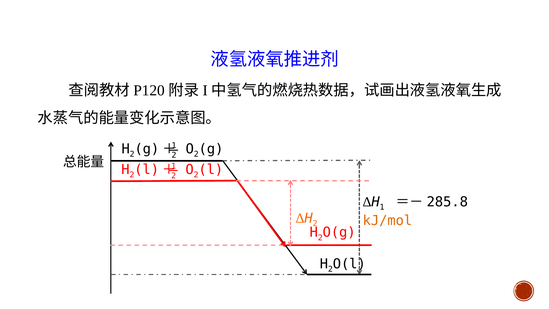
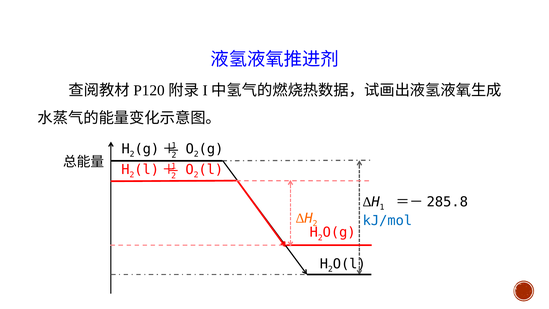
kJ/mol colour: orange -> blue
